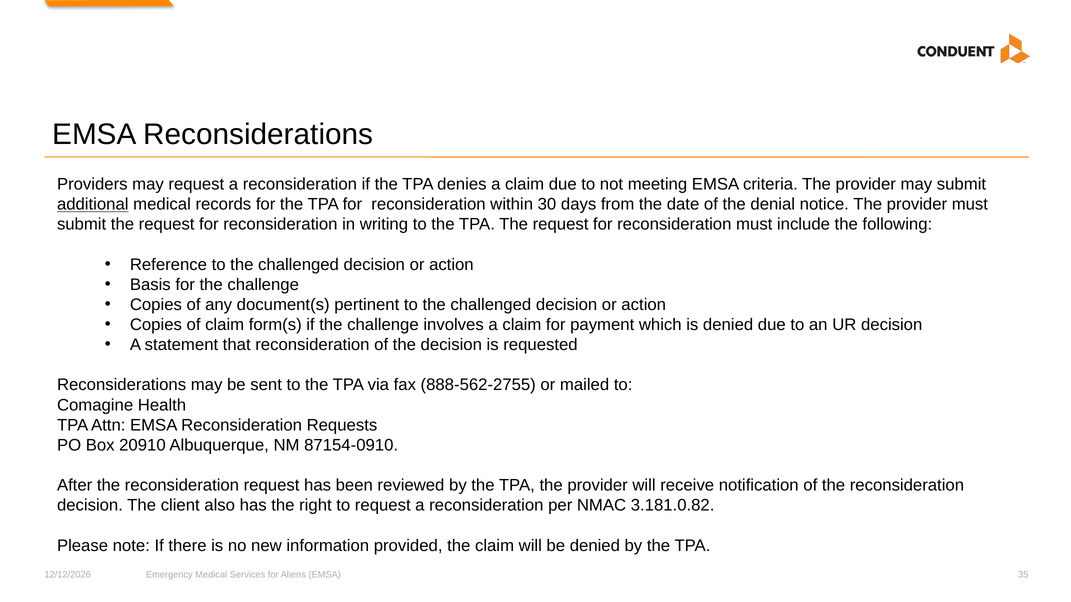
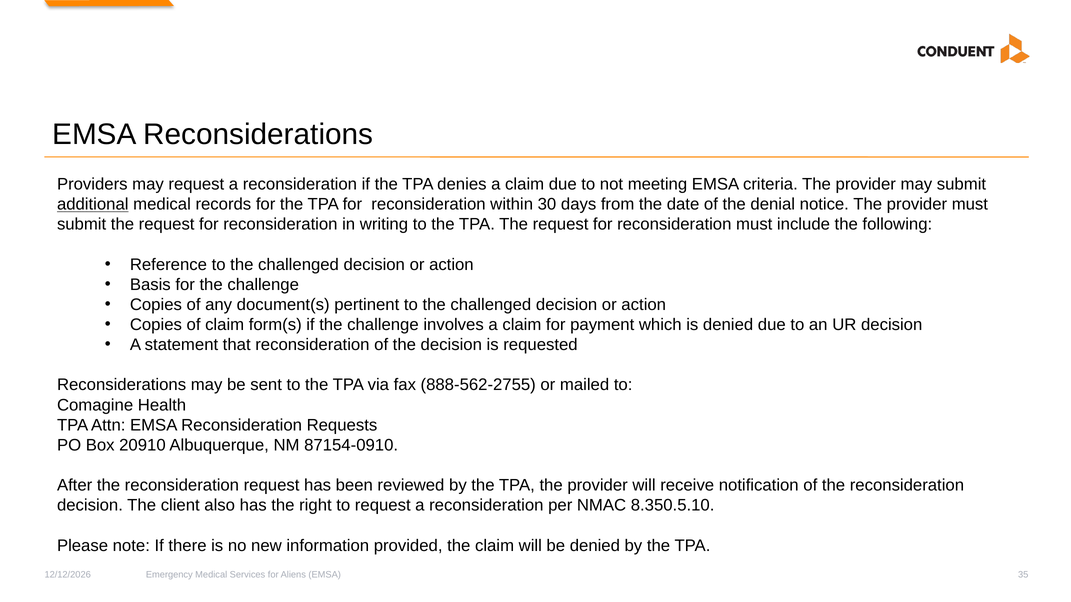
3.181.0.82: 3.181.0.82 -> 8.350.5.10
